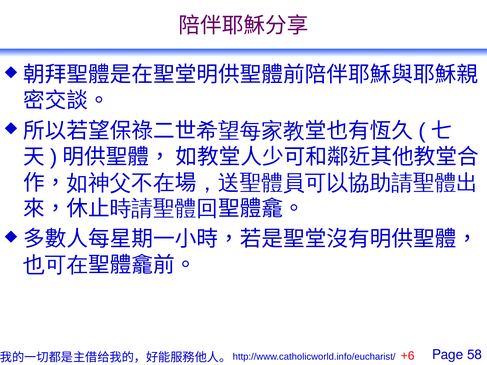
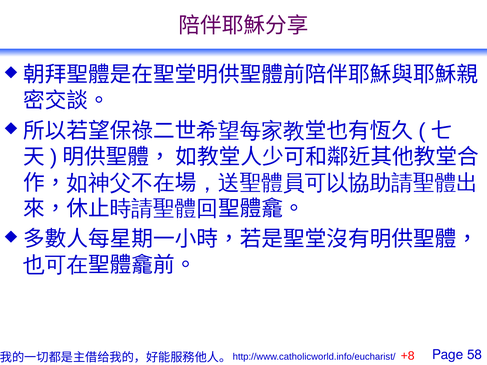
+6: +6 -> +8
